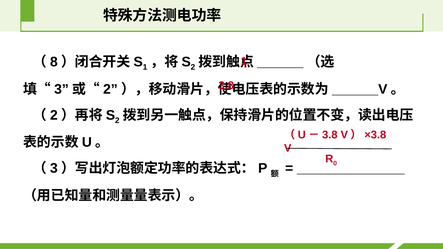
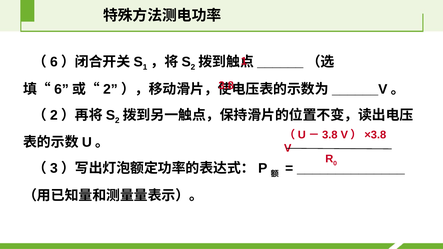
8 at (54, 62): 8 -> 6
3 at (61, 89): 3 -> 6
